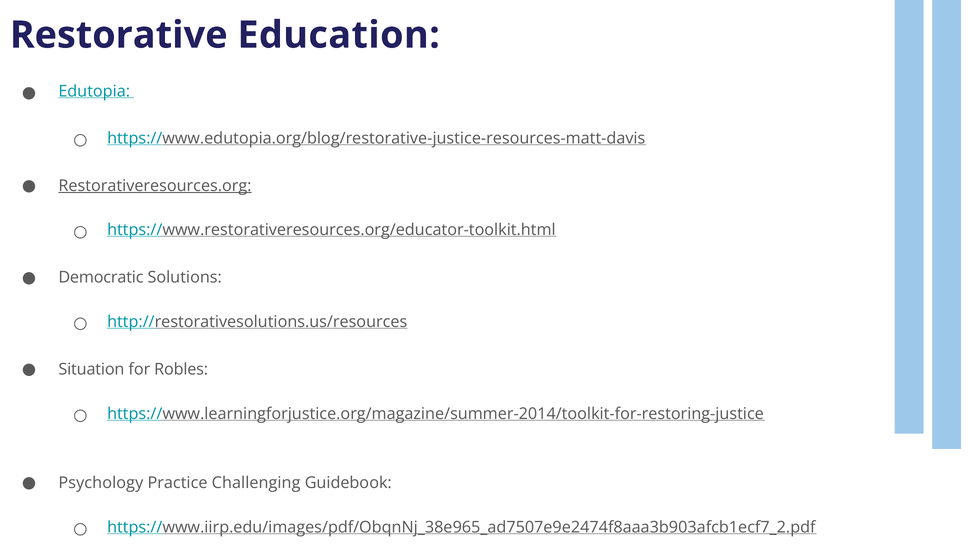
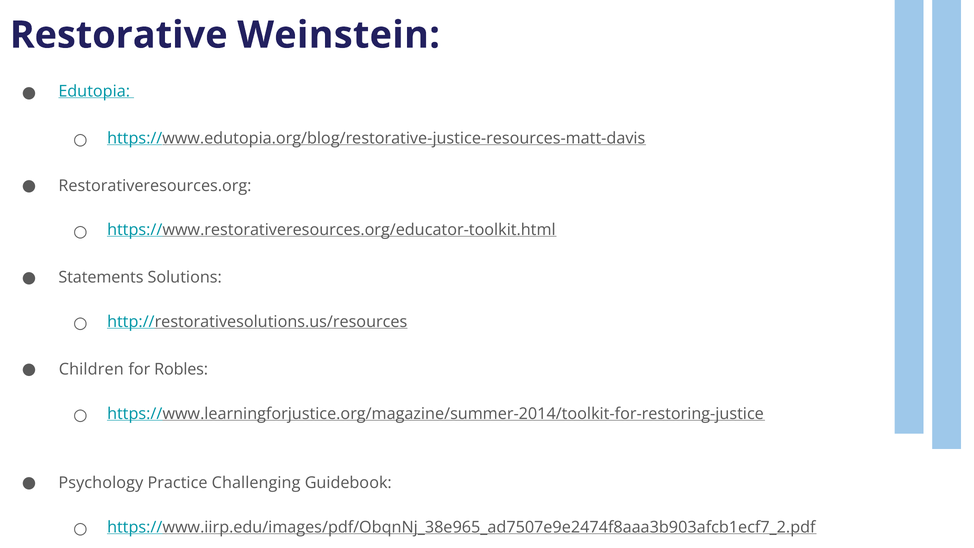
Education: Education -> Weinstein
Restorativeresources.org underline: present -> none
Democratic: Democratic -> Statements
Situation: Situation -> Children
